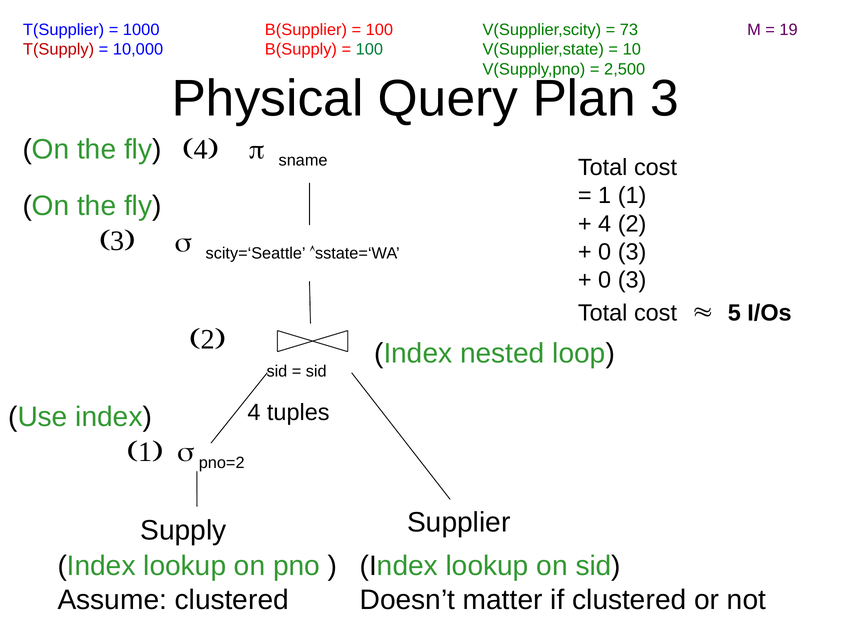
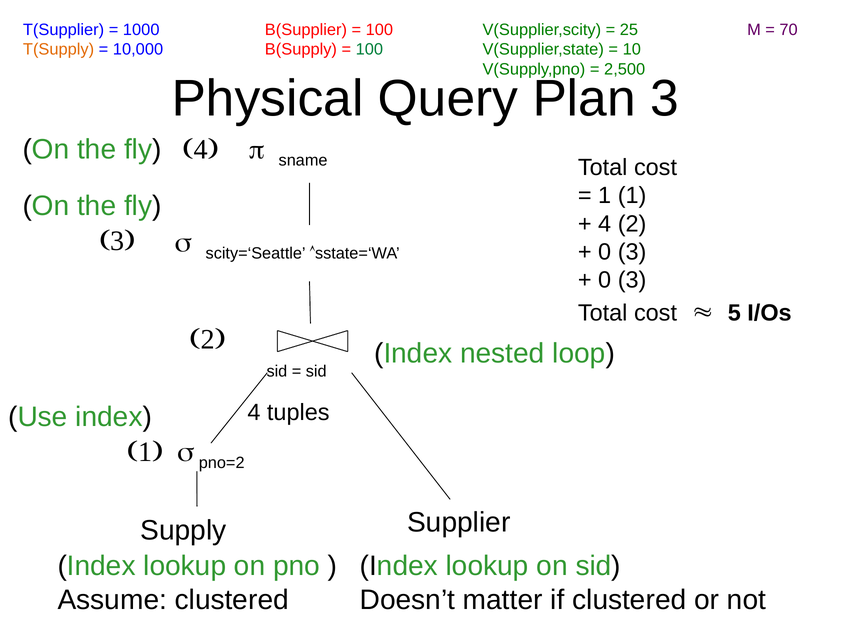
73: 73 -> 25
19: 19 -> 70
T(Supply colour: red -> orange
